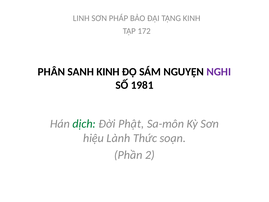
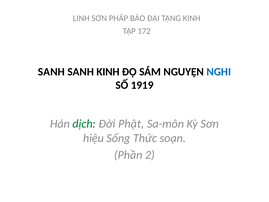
PHÂN at (51, 72): PHÂN -> SANH
NGHI colour: purple -> blue
1981: 1981 -> 1919
Lành: Lành -> Sống
